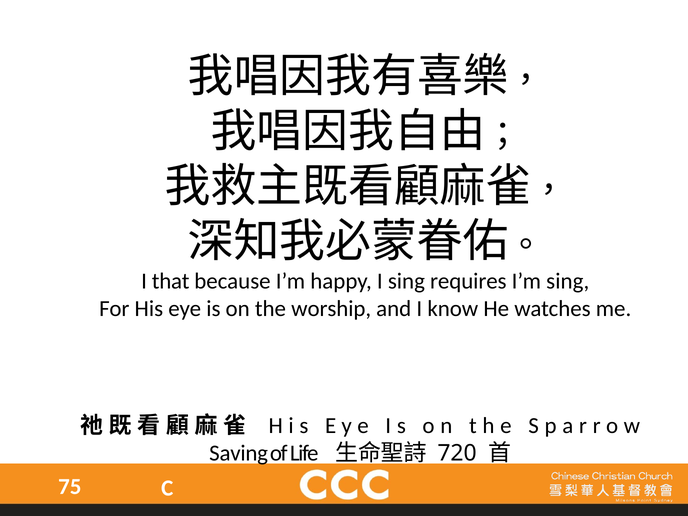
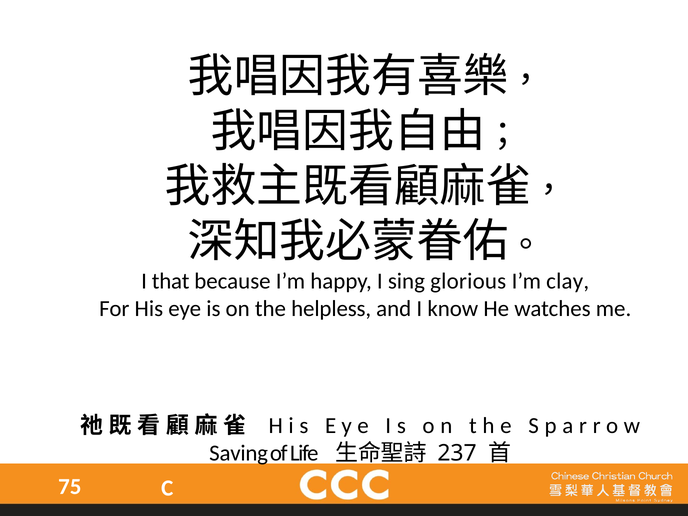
requires: requires -> glorious
I’m sing: sing -> clay
worship: worship -> helpless
720: 720 -> 237
